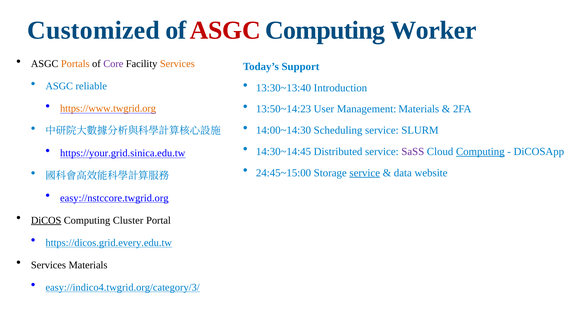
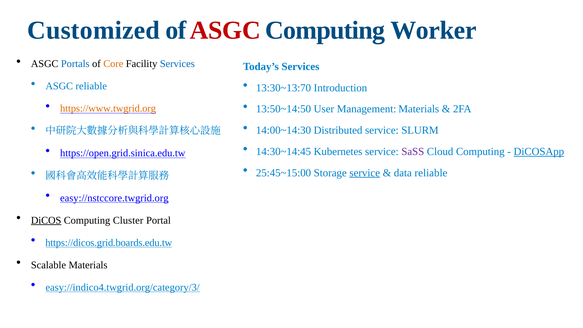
Portals colour: orange -> blue
Core colour: purple -> orange
Services at (177, 64) colour: orange -> blue
Today’s Support: Support -> Services
13:30~13:40: 13:30~13:40 -> 13:30~13:70
13:50~14:23: 13:50~14:23 -> 13:50~14:50
Scheduling: Scheduling -> Distributed
Distributed: Distributed -> Kubernetes
Computing at (480, 152) underline: present -> none
DiCOSApp underline: none -> present
https://your.grid.sinica.edu.tw: https://your.grid.sinica.edu.tw -> https://open.grid.sinica.edu.tw
24:45~15:00: 24:45~15:00 -> 25:45~15:00
data website: website -> reliable
https://dicos.grid.every.edu.tw: https://dicos.grid.every.edu.tw -> https://dicos.grid.boards.edu.tw
Services at (48, 265): Services -> Scalable
